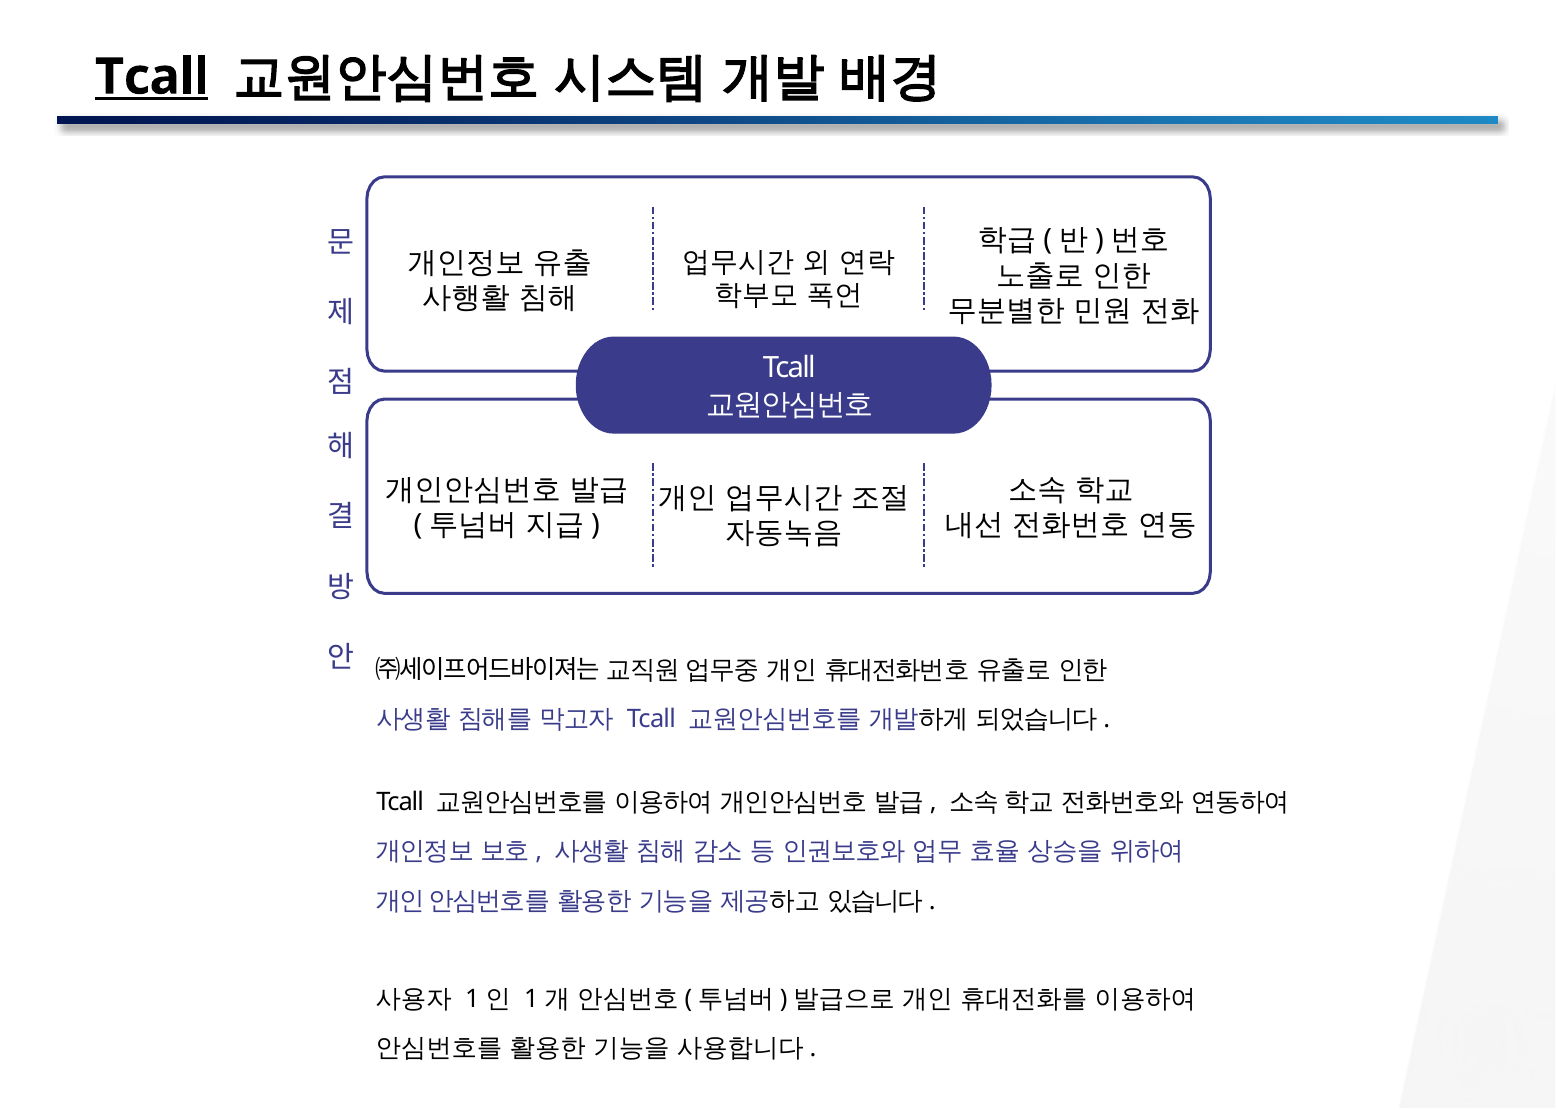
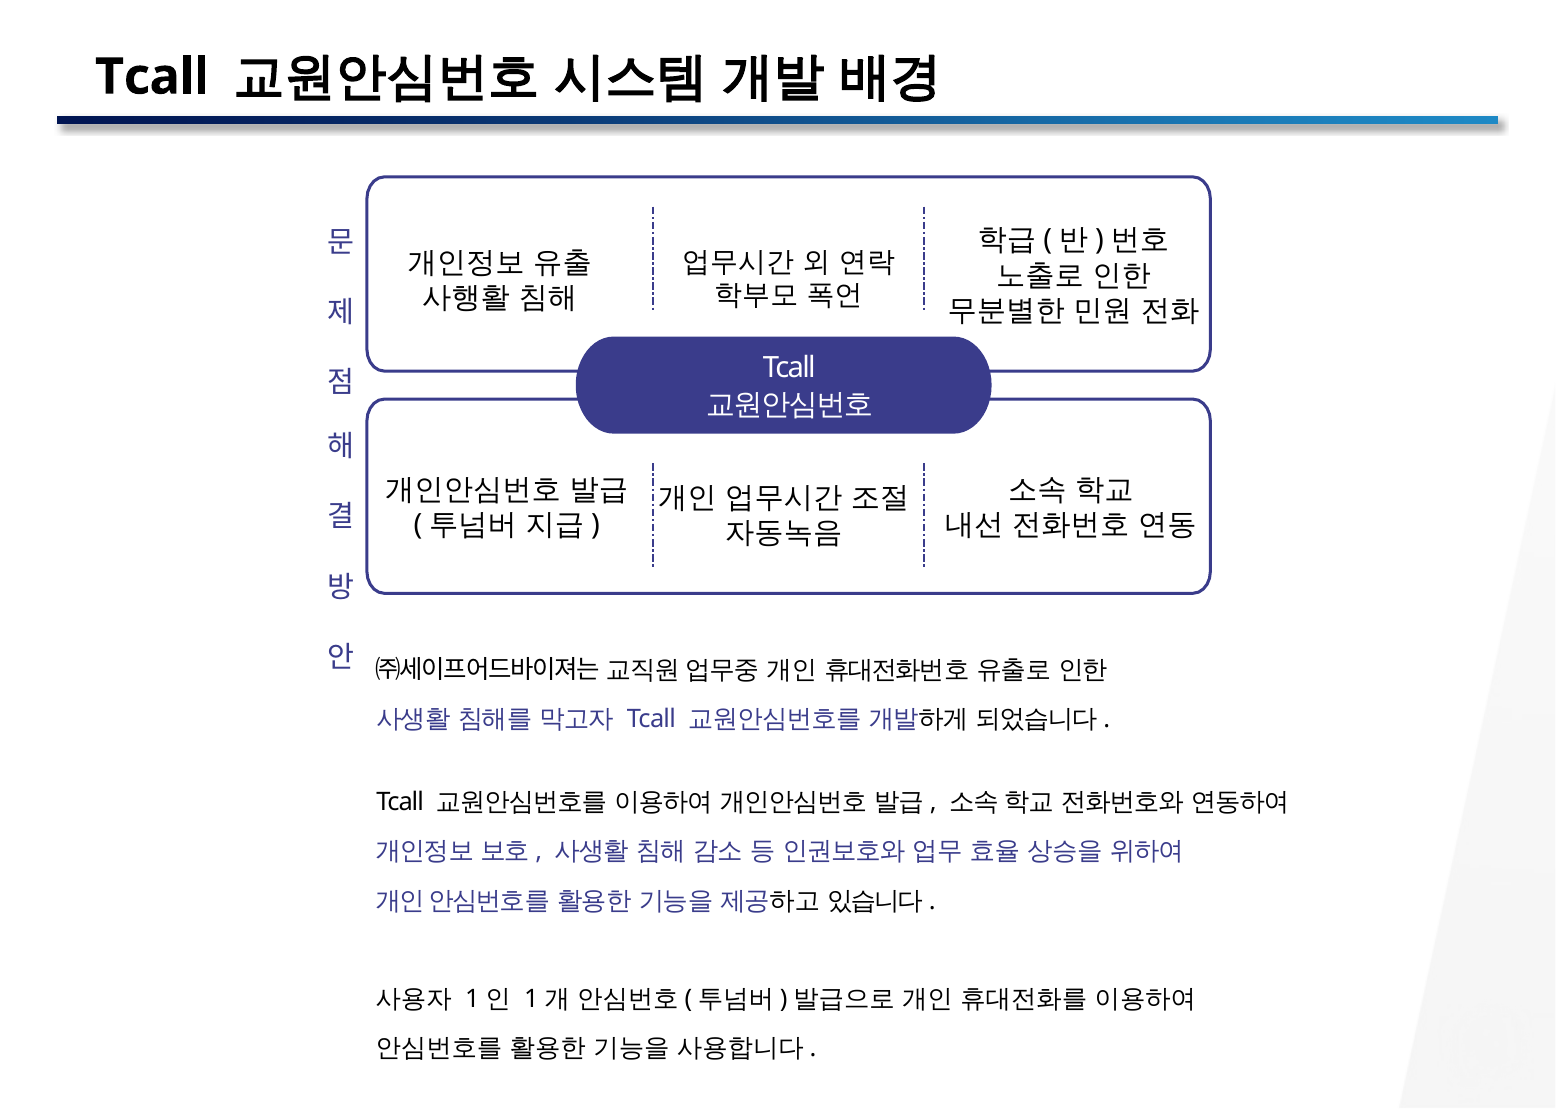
Tcall at (152, 77) underline: present -> none
